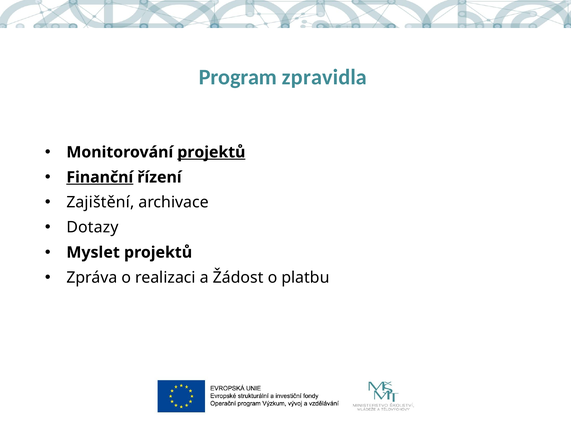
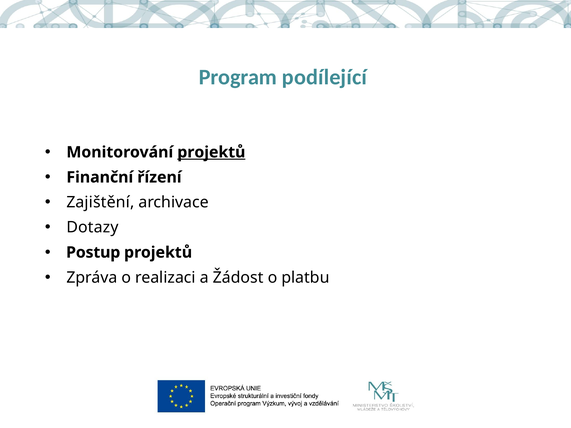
zpravidla: zpravidla -> podílející
Finanční underline: present -> none
Myslet: Myslet -> Postup
